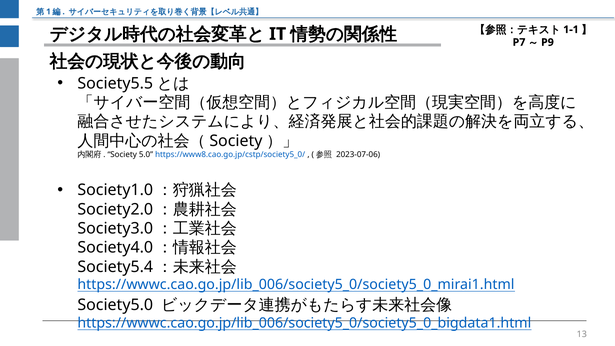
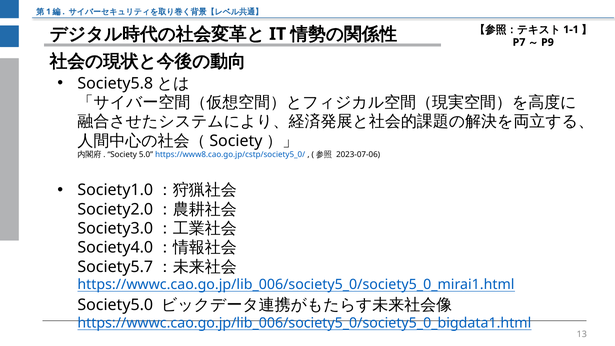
Society5.5: Society5.5 -> Society5.8
Society5.4: Society5.4 -> Society5.7
